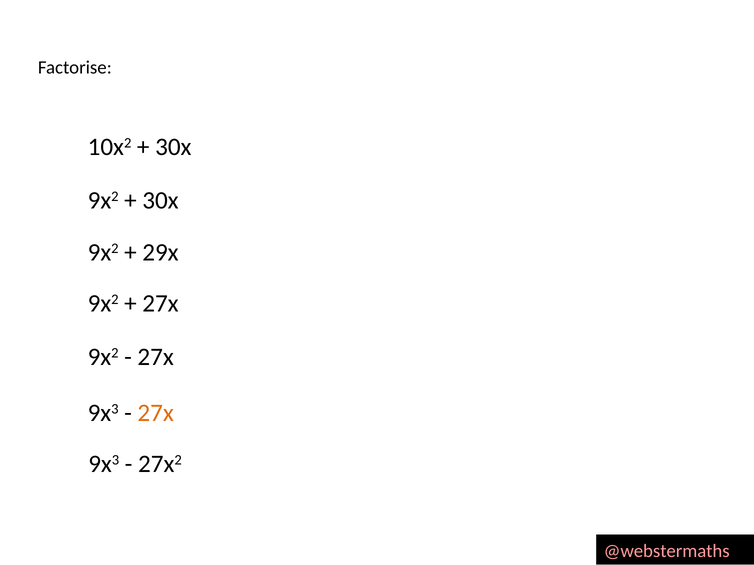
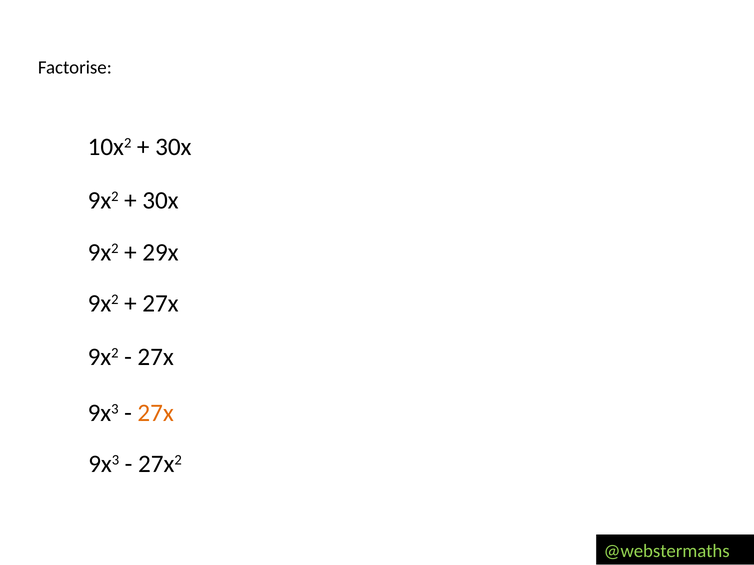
@webstermaths colour: pink -> light green
